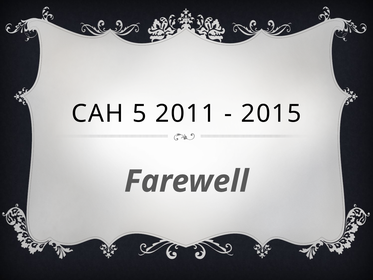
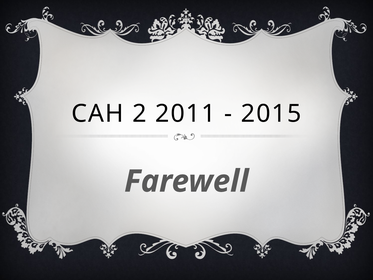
5: 5 -> 2
